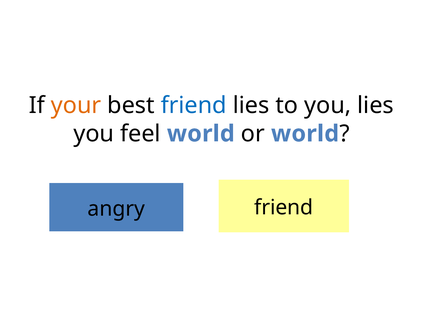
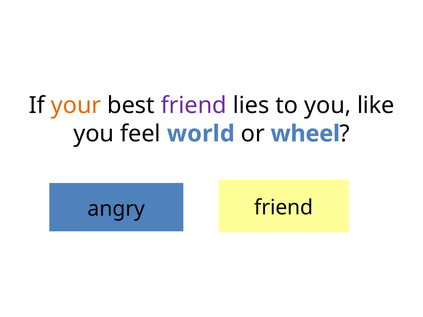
friend at (194, 106) colour: blue -> purple
you lies: lies -> like
or world: world -> wheel
